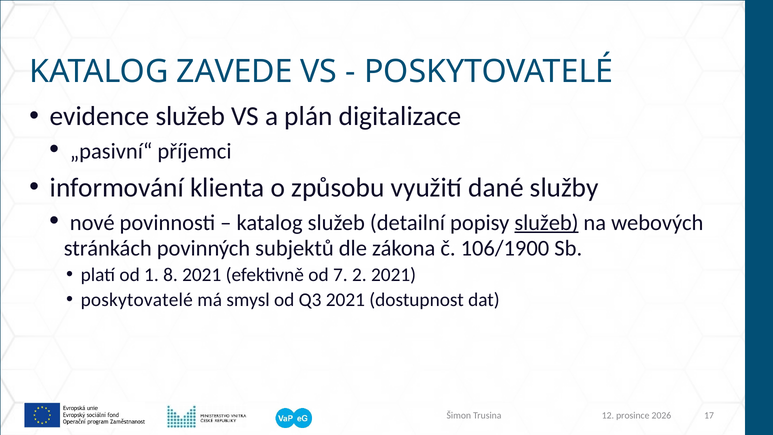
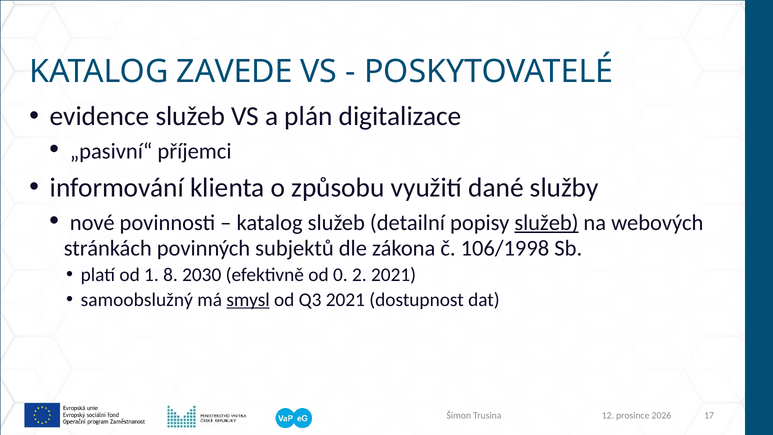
106/1900: 106/1900 -> 106/1998
8 2021: 2021 -> 2030
7: 7 -> 0
poskytovatelé at (137, 300): poskytovatelé -> samoobslužný
smysl underline: none -> present
